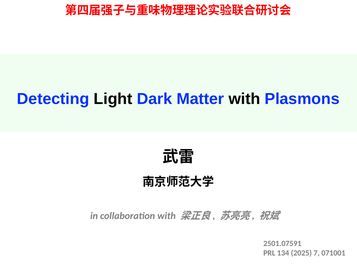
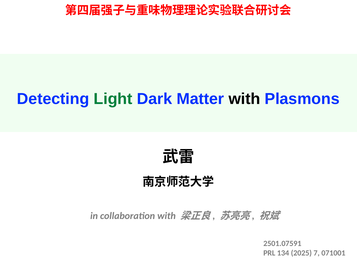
Light colour: black -> green
